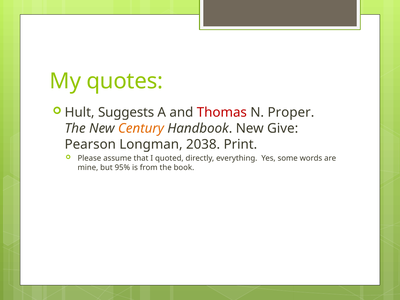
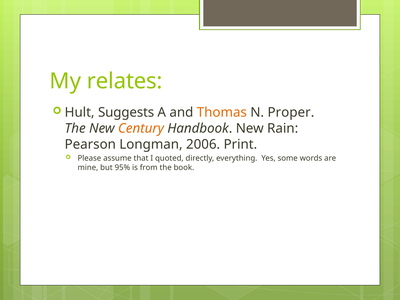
quotes: quotes -> relates
Thomas colour: red -> orange
Give: Give -> Rain
2038: 2038 -> 2006
